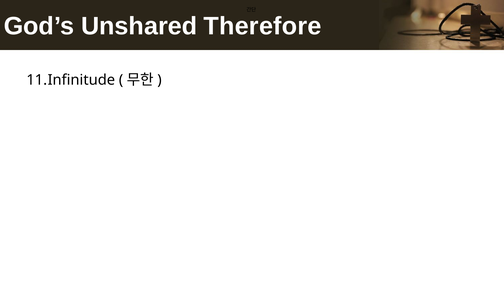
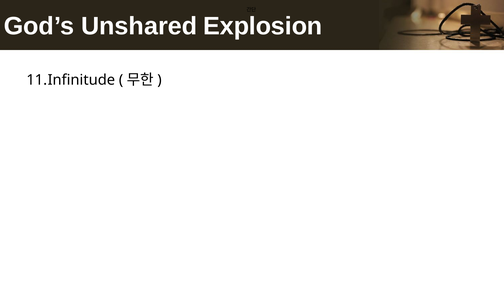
Therefore: Therefore -> Explosion
